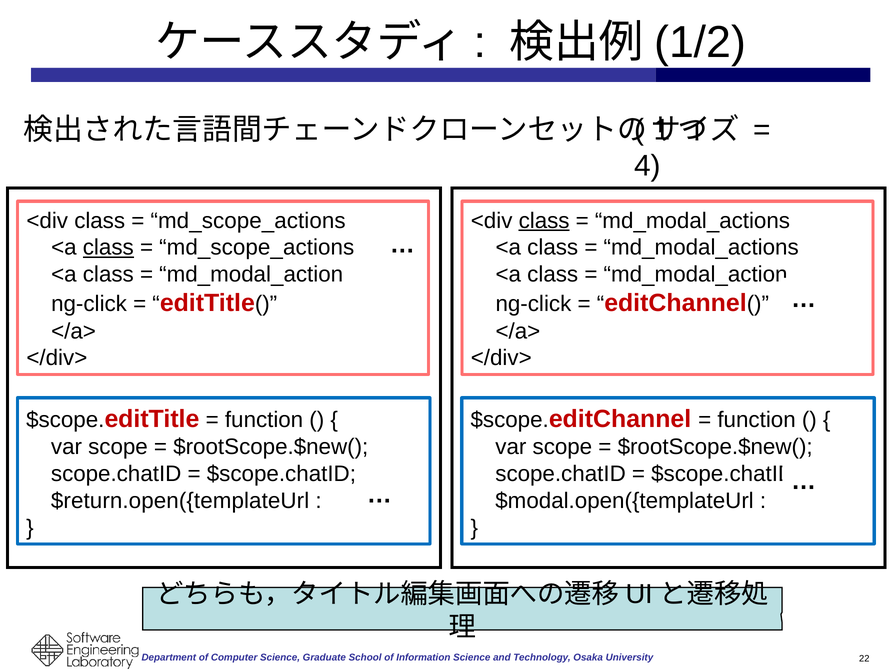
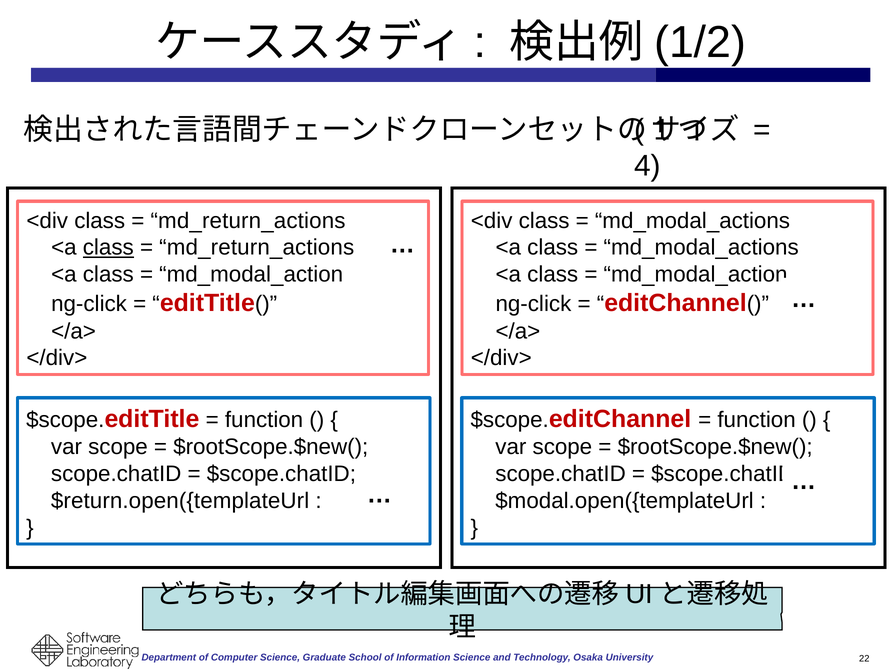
md_scope_actions at (248, 220): md_scope_actions -> md_return_actions
class at (544, 220) underline: present -> none
md_scope_actions at (257, 247): md_scope_actions -> md_return_actions
